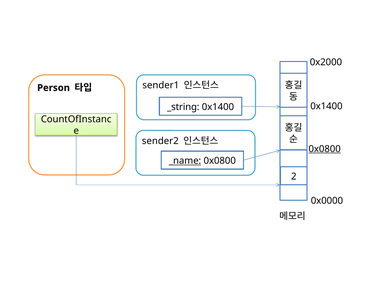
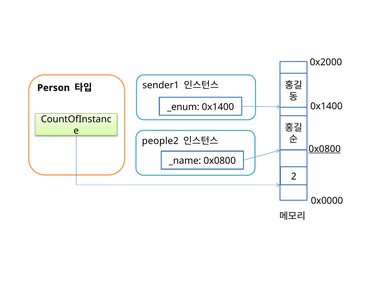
_string: _string -> _enum
sender2: sender2 -> people2
_name underline: present -> none
